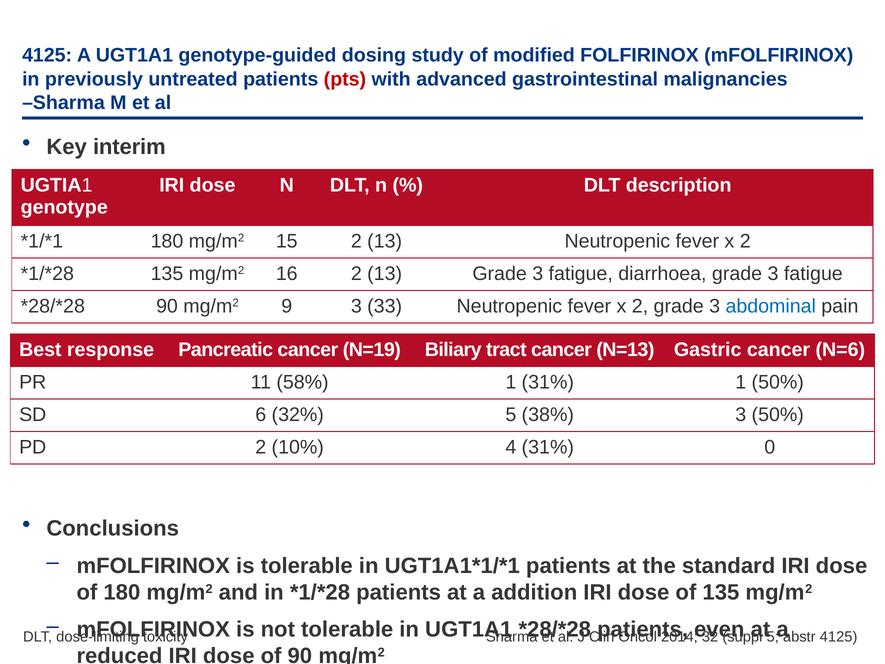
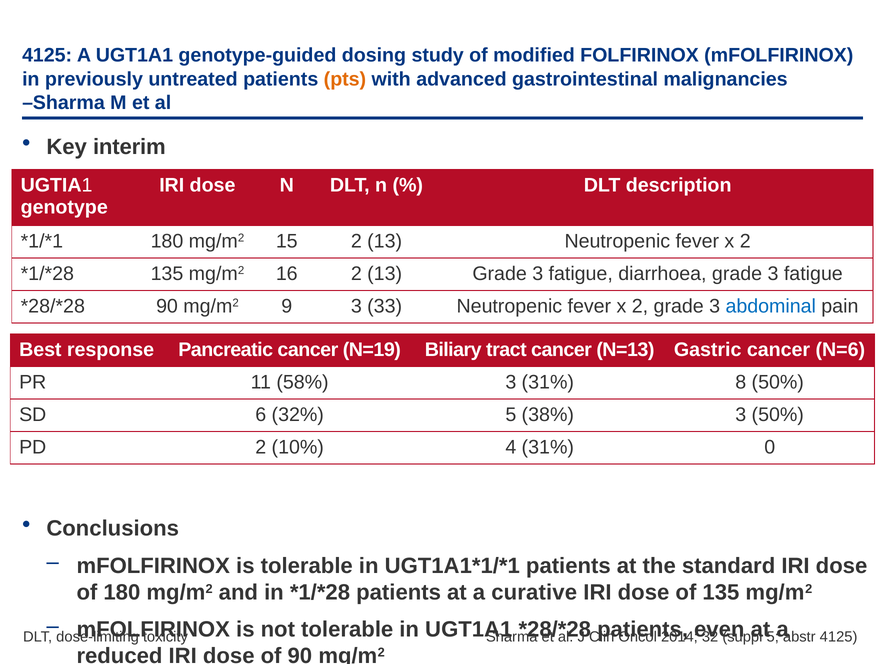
pts colour: red -> orange
58% 1: 1 -> 3
31% 1: 1 -> 8
addition: addition -> curative
